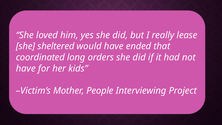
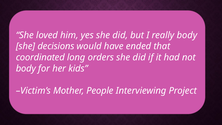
really lease: lease -> body
sheltered: sheltered -> decisions
have at (26, 68): have -> body
